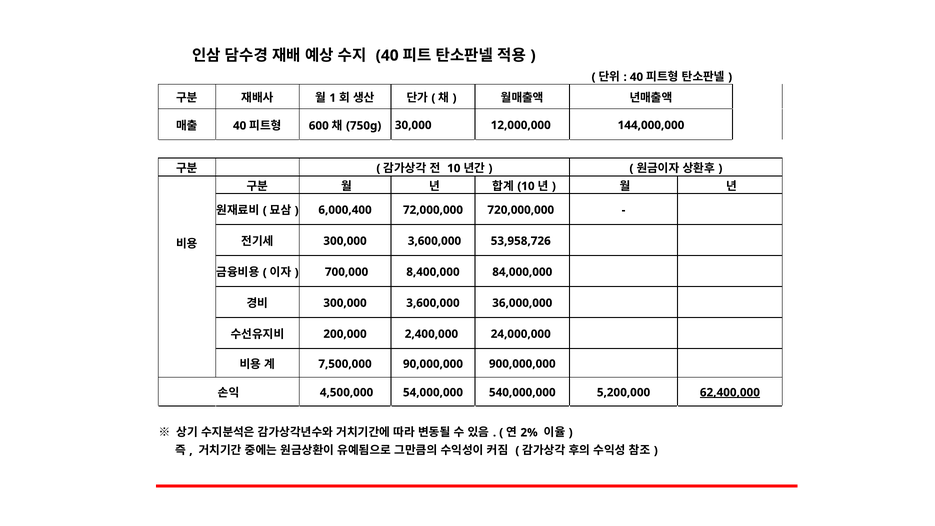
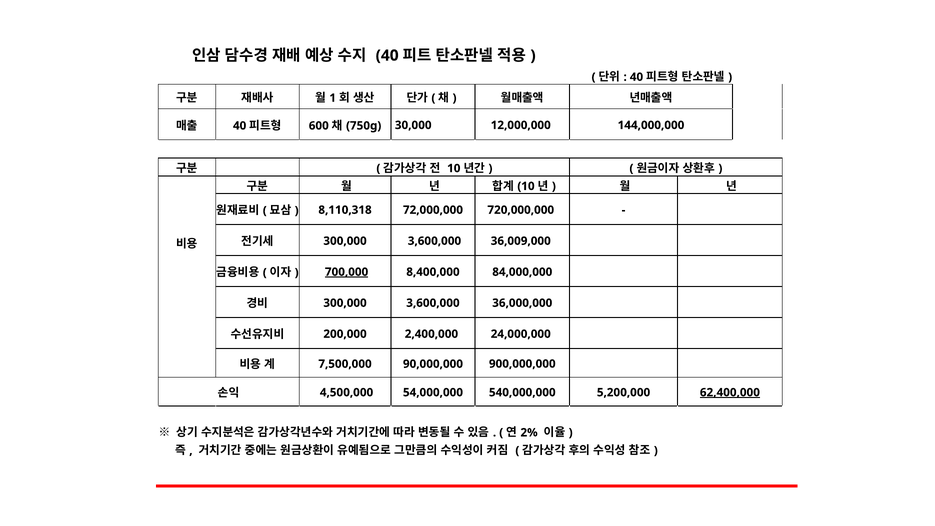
6,000,400: 6,000,400 -> 8,110,318
53,958,726: 53,958,726 -> 36,009,000
700,000 underline: none -> present
